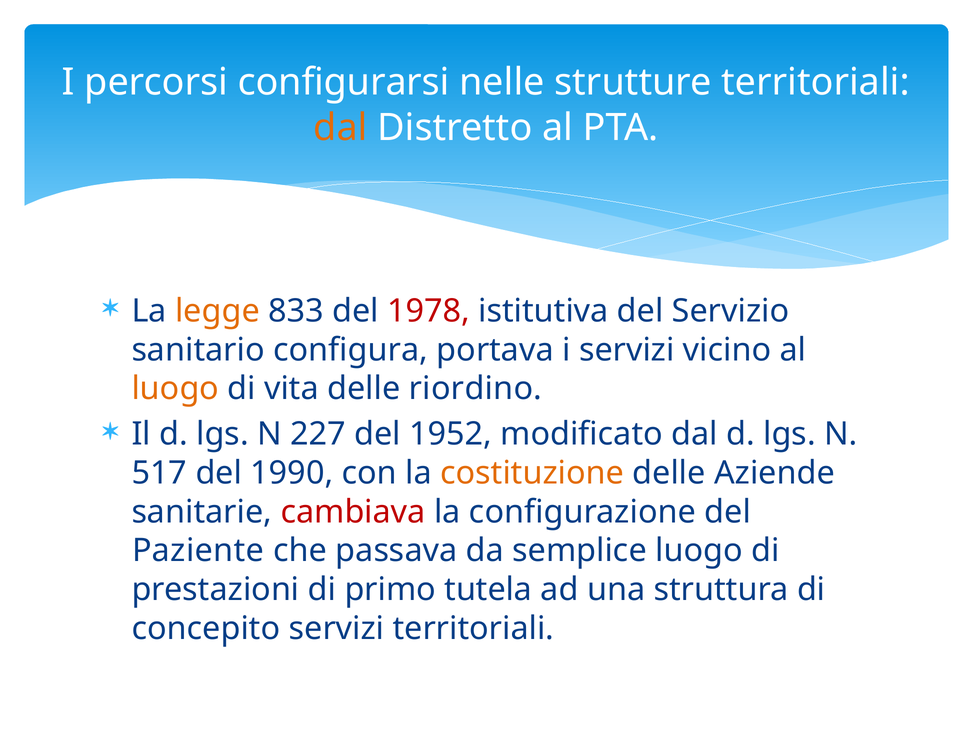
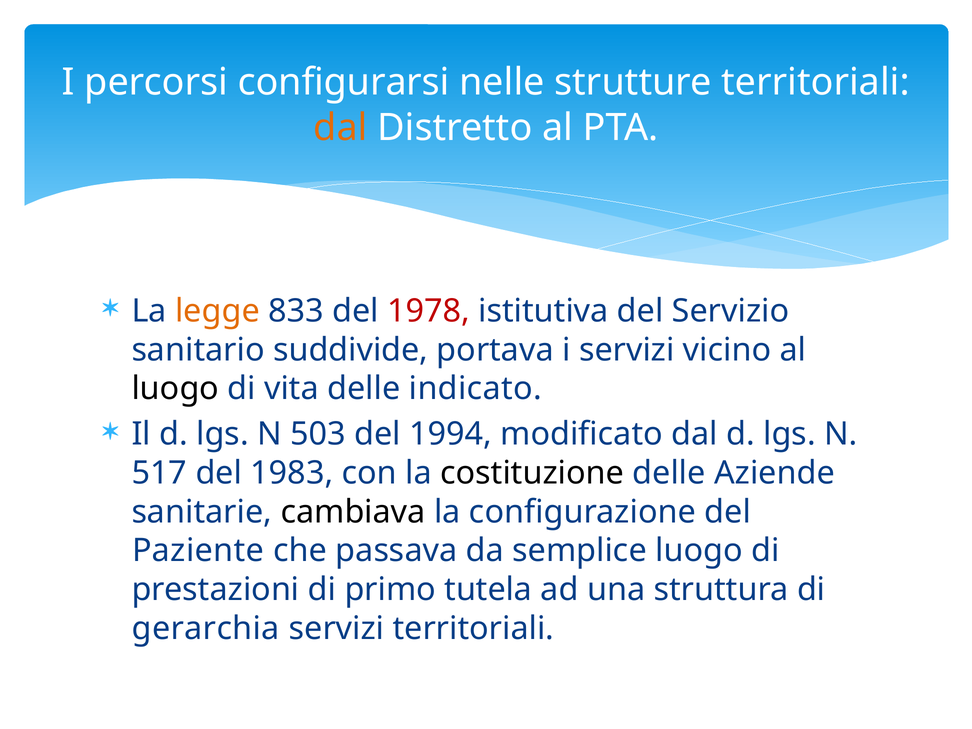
configura: configura -> suddivide
luogo at (175, 389) colour: orange -> black
riordino: riordino -> indicato
227: 227 -> 503
1952: 1952 -> 1994
1990: 1990 -> 1983
costituzione colour: orange -> black
cambiava colour: red -> black
concepito: concepito -> gerarchia
